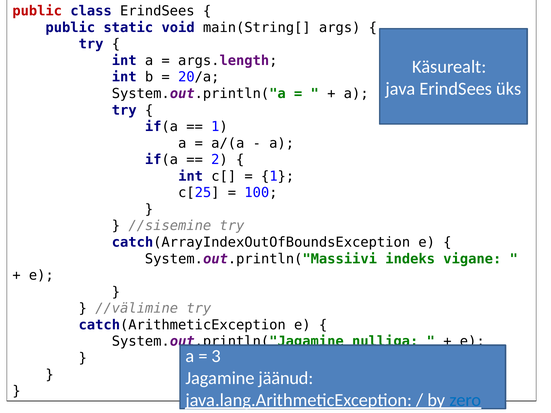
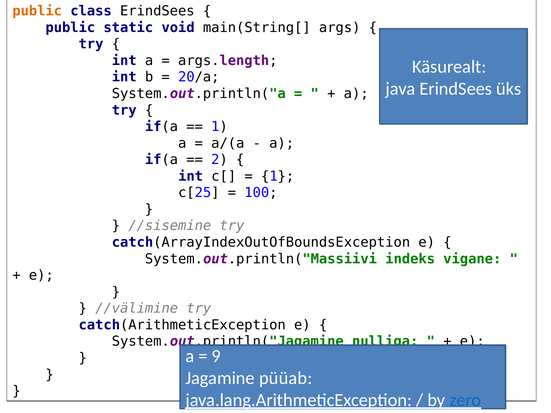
public at (37, 11) colour: red -> orange
3: 3 -> 9
jäänud: jäänud -> püüab
